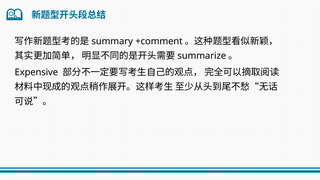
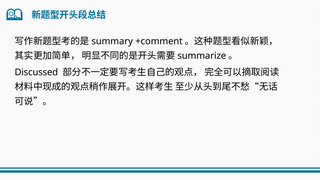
Expensive: Expensive -> Discussed
